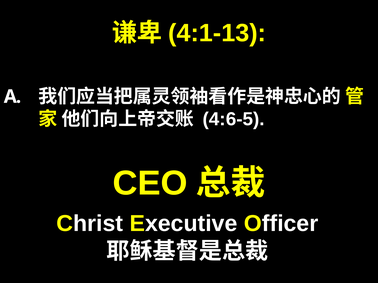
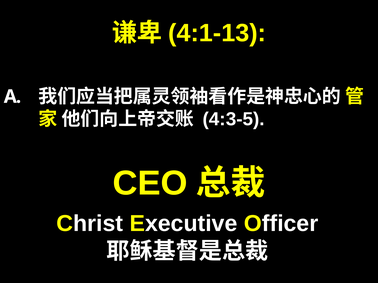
4:6-5: 4:6-5 -> 4:3-5
